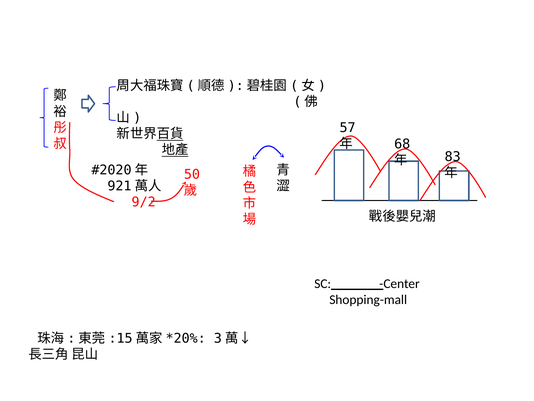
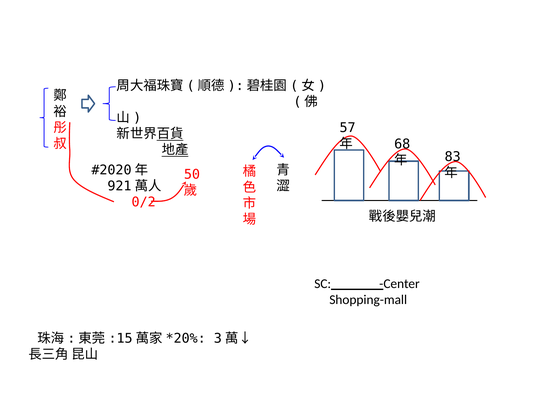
9/2: 9/2 -> 0/2
